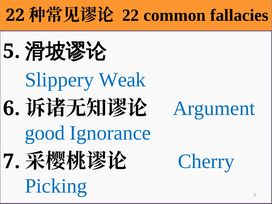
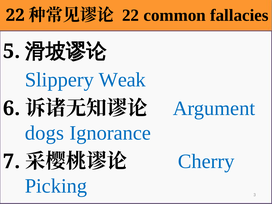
good: good -> dogs
